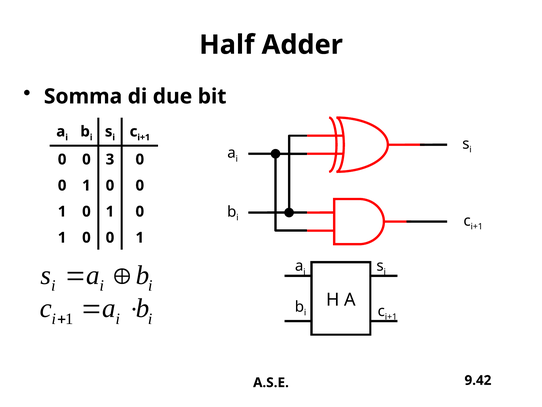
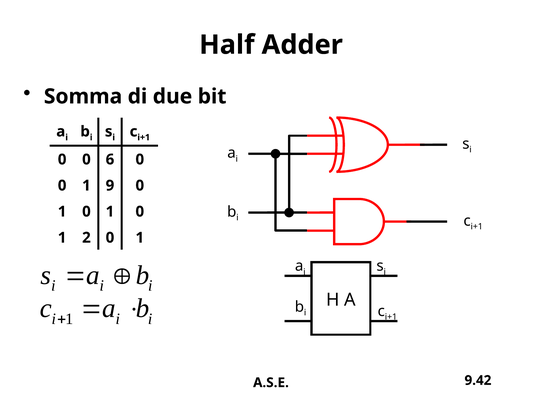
3: 3 -> 6
0 at (110, 185): 0 -> 9
0 at (86, 237): 0 -> 2
